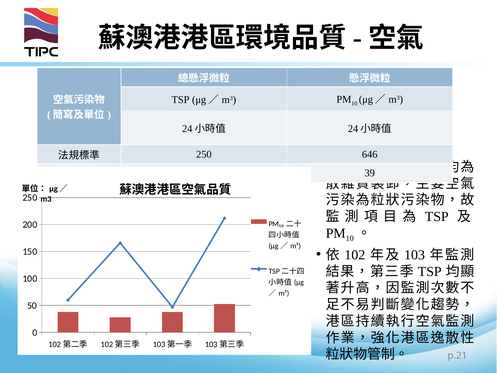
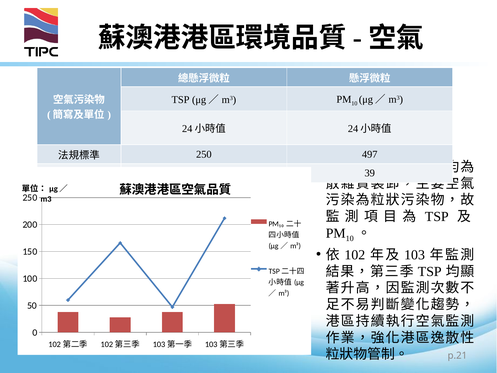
646: 646 -> 497
